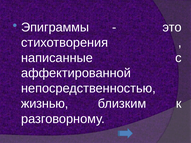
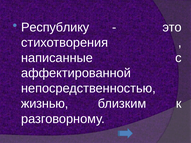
Эпиграммы: Эпиграммы -> Республику
